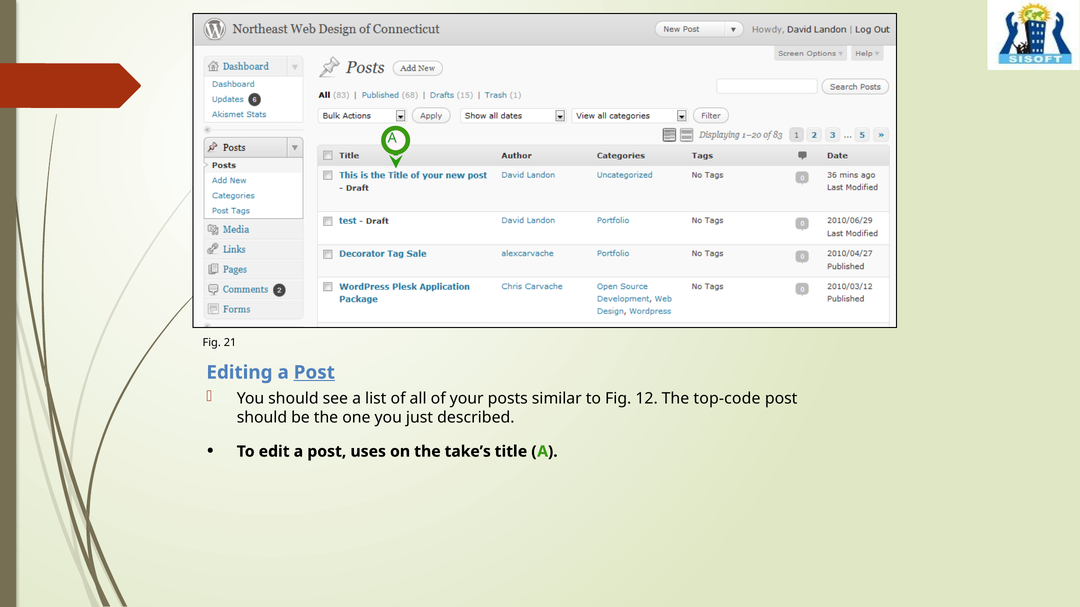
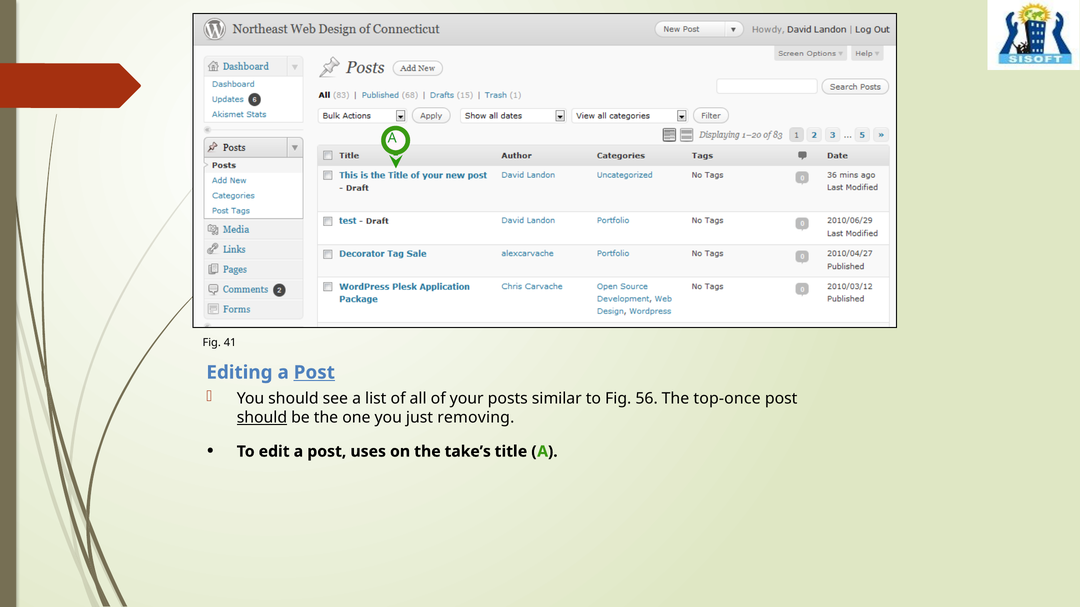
21: 21 -> 41
12: 12 -> 56
top-code: top-code -> top-once
should at (262, 418) underline: none -> present
described: described -> removing
